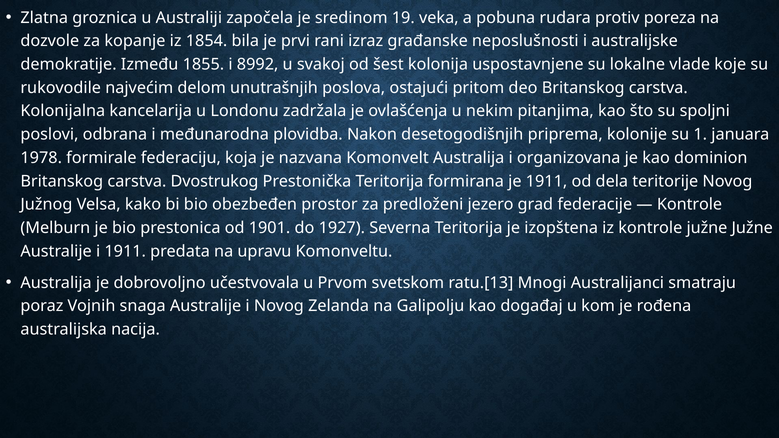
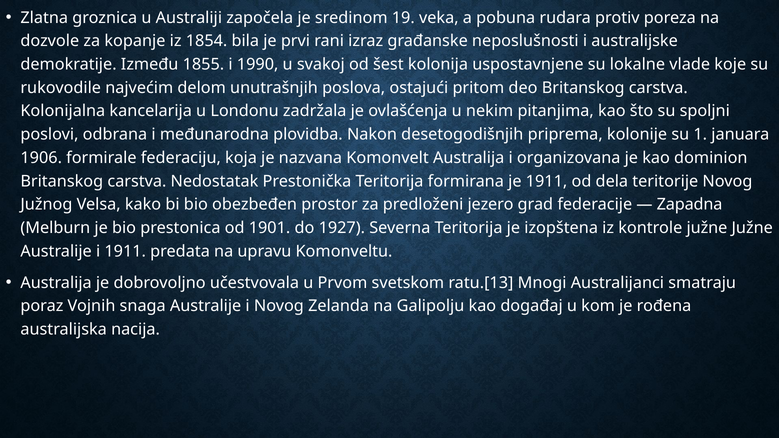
8992: 8992 -> 1990
1978: 1978 -> 1906
Dvostrukog: Dvostrukog -> Nedostatak
Kontrole at (690, 205): Kontrole -> Zapadna
